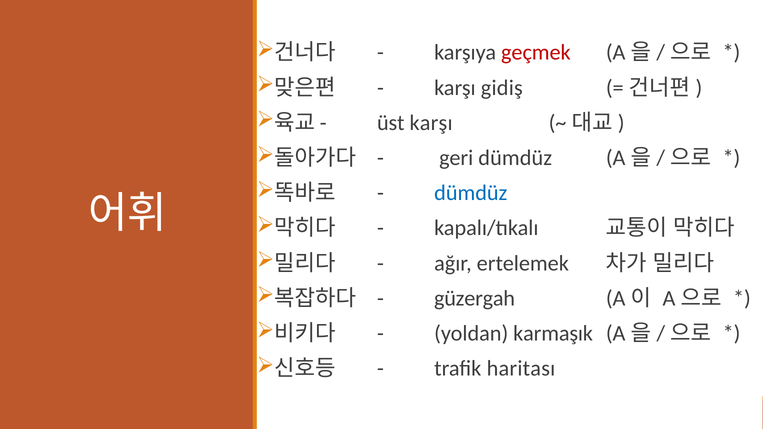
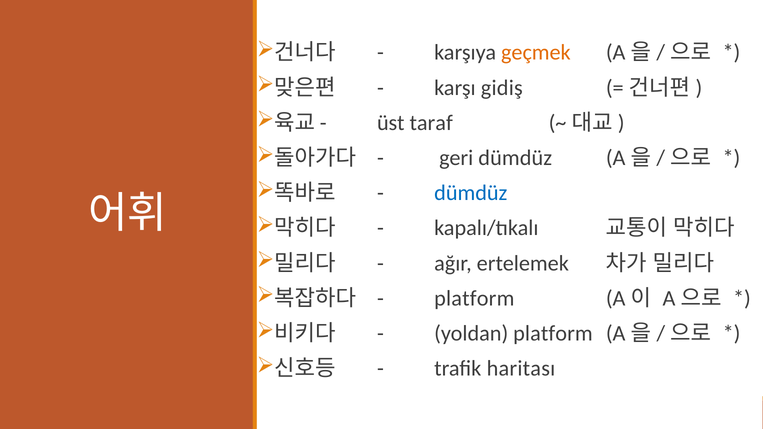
geçmek colour: red -> orange
üst karşı: karşı -> taraf
güzergah at (475, 298): güzergah -> platform
yoldan karmaşık: karmaşık -> platform
